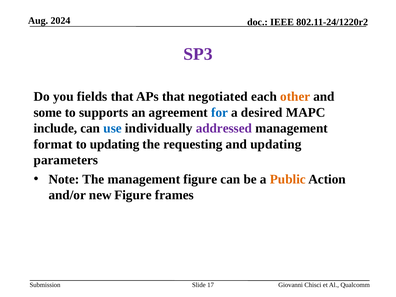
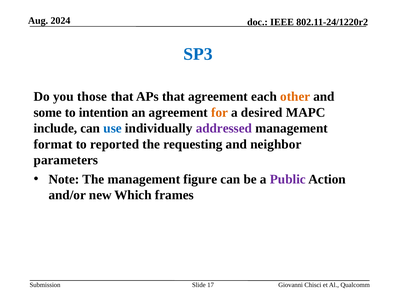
SP3 colour: purple -> blue
fields: fields -> those
that negotiated: negotiated -> agreement
supports: supports -> intention
for colour: blue -> orange
to updating: updating -> reported
and updating: updating -> neighbor
Public colour: orange -> purple
new Figure: Figure -> Which
